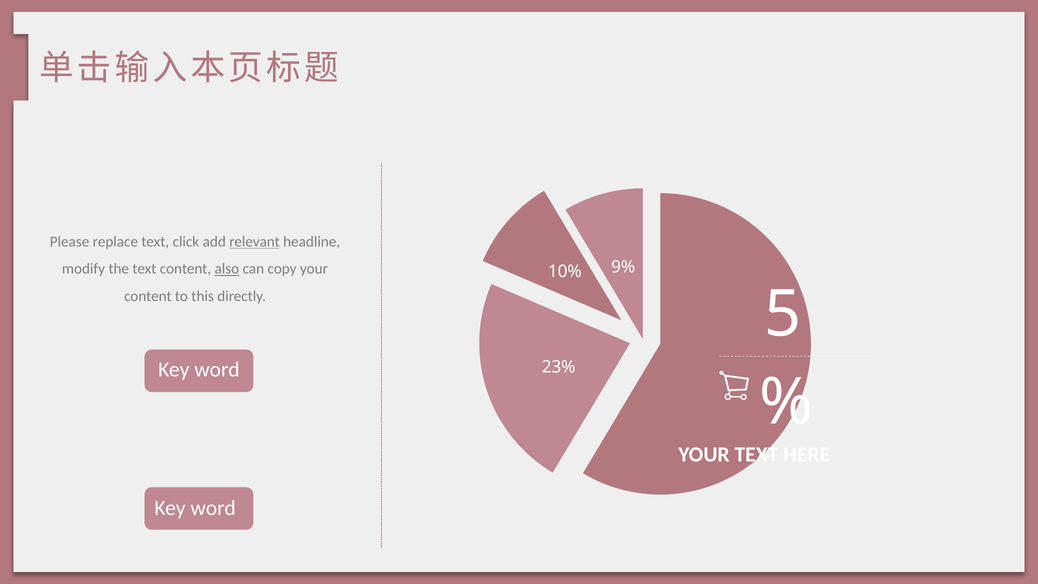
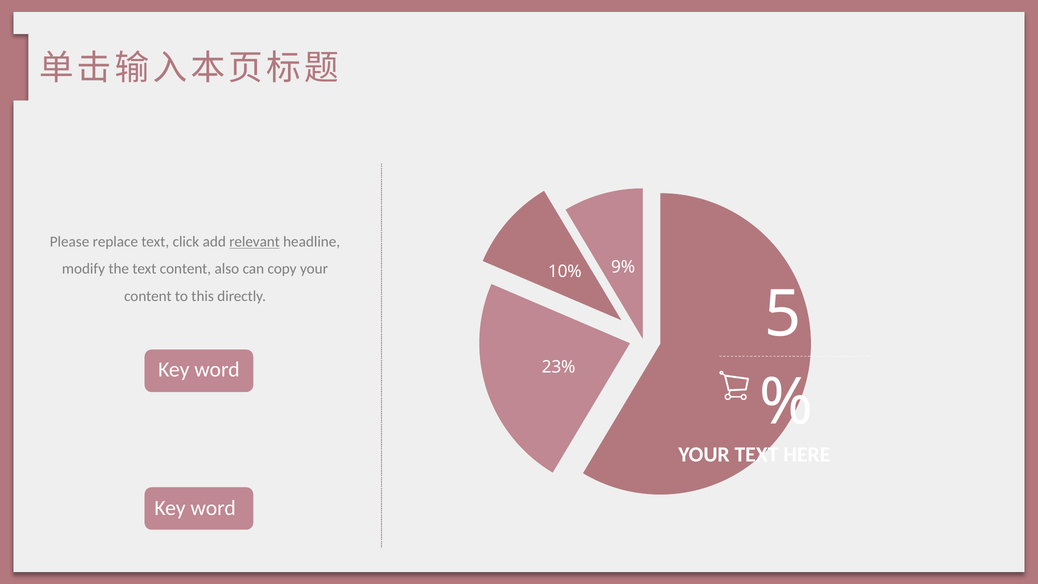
also underline: present -> none
